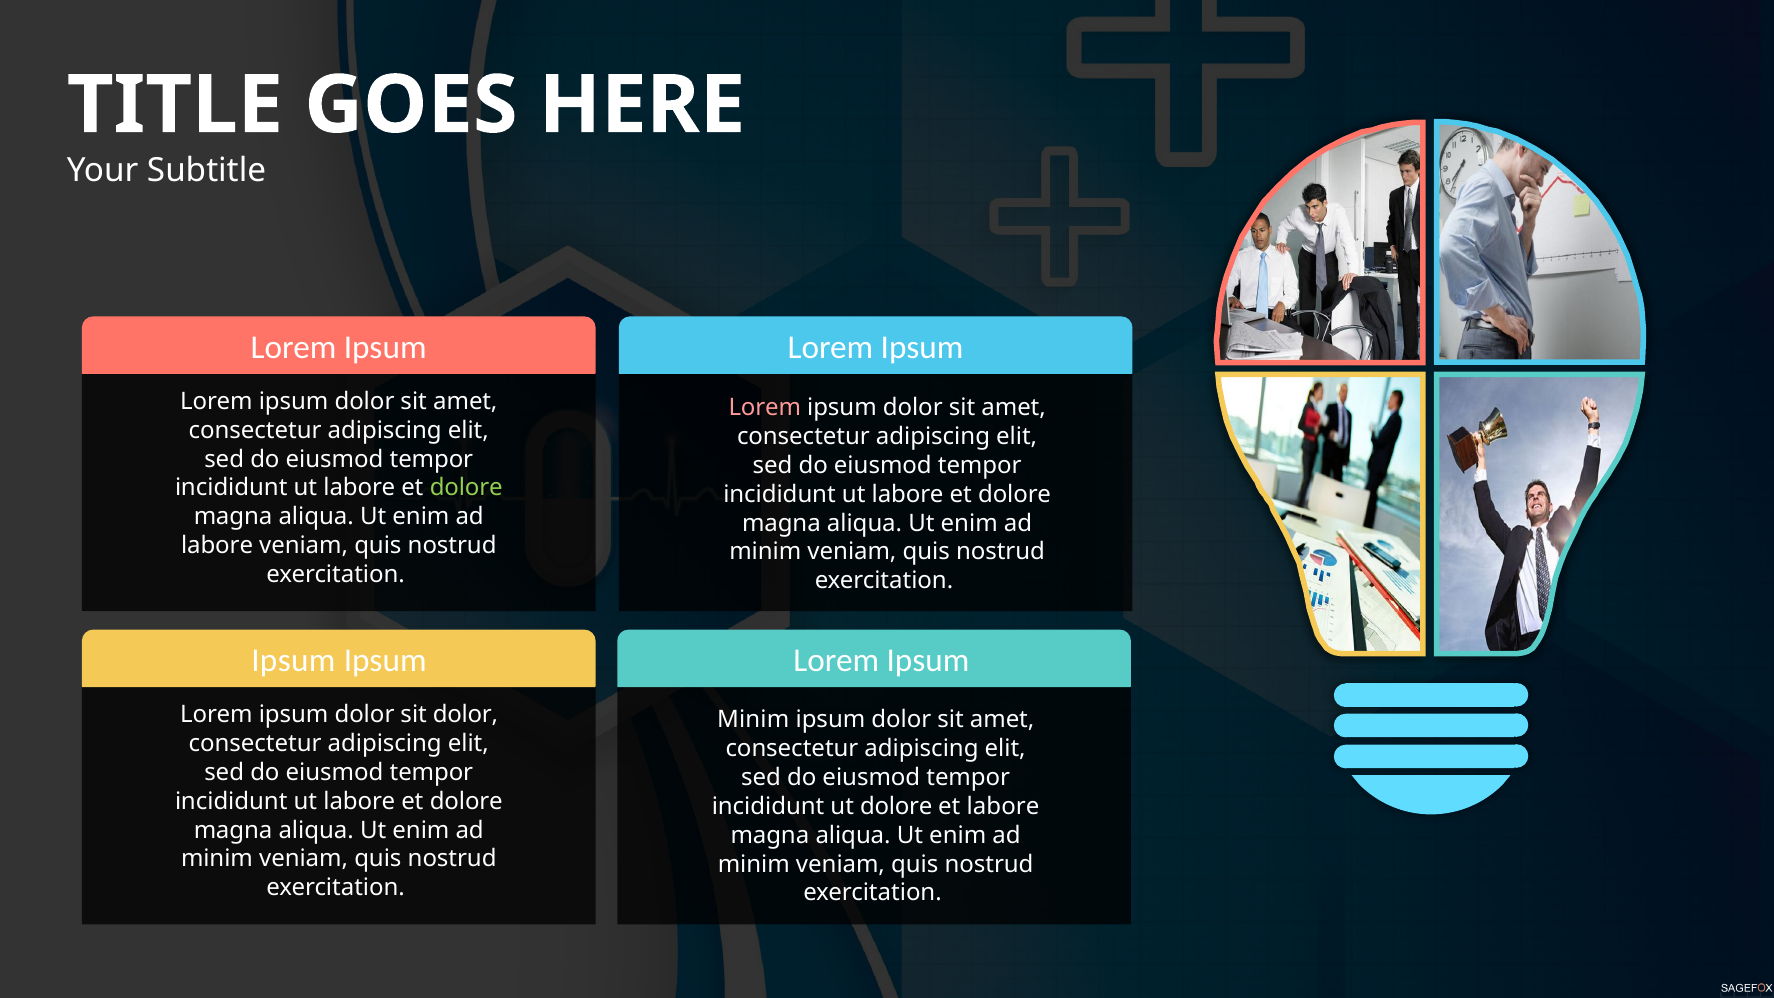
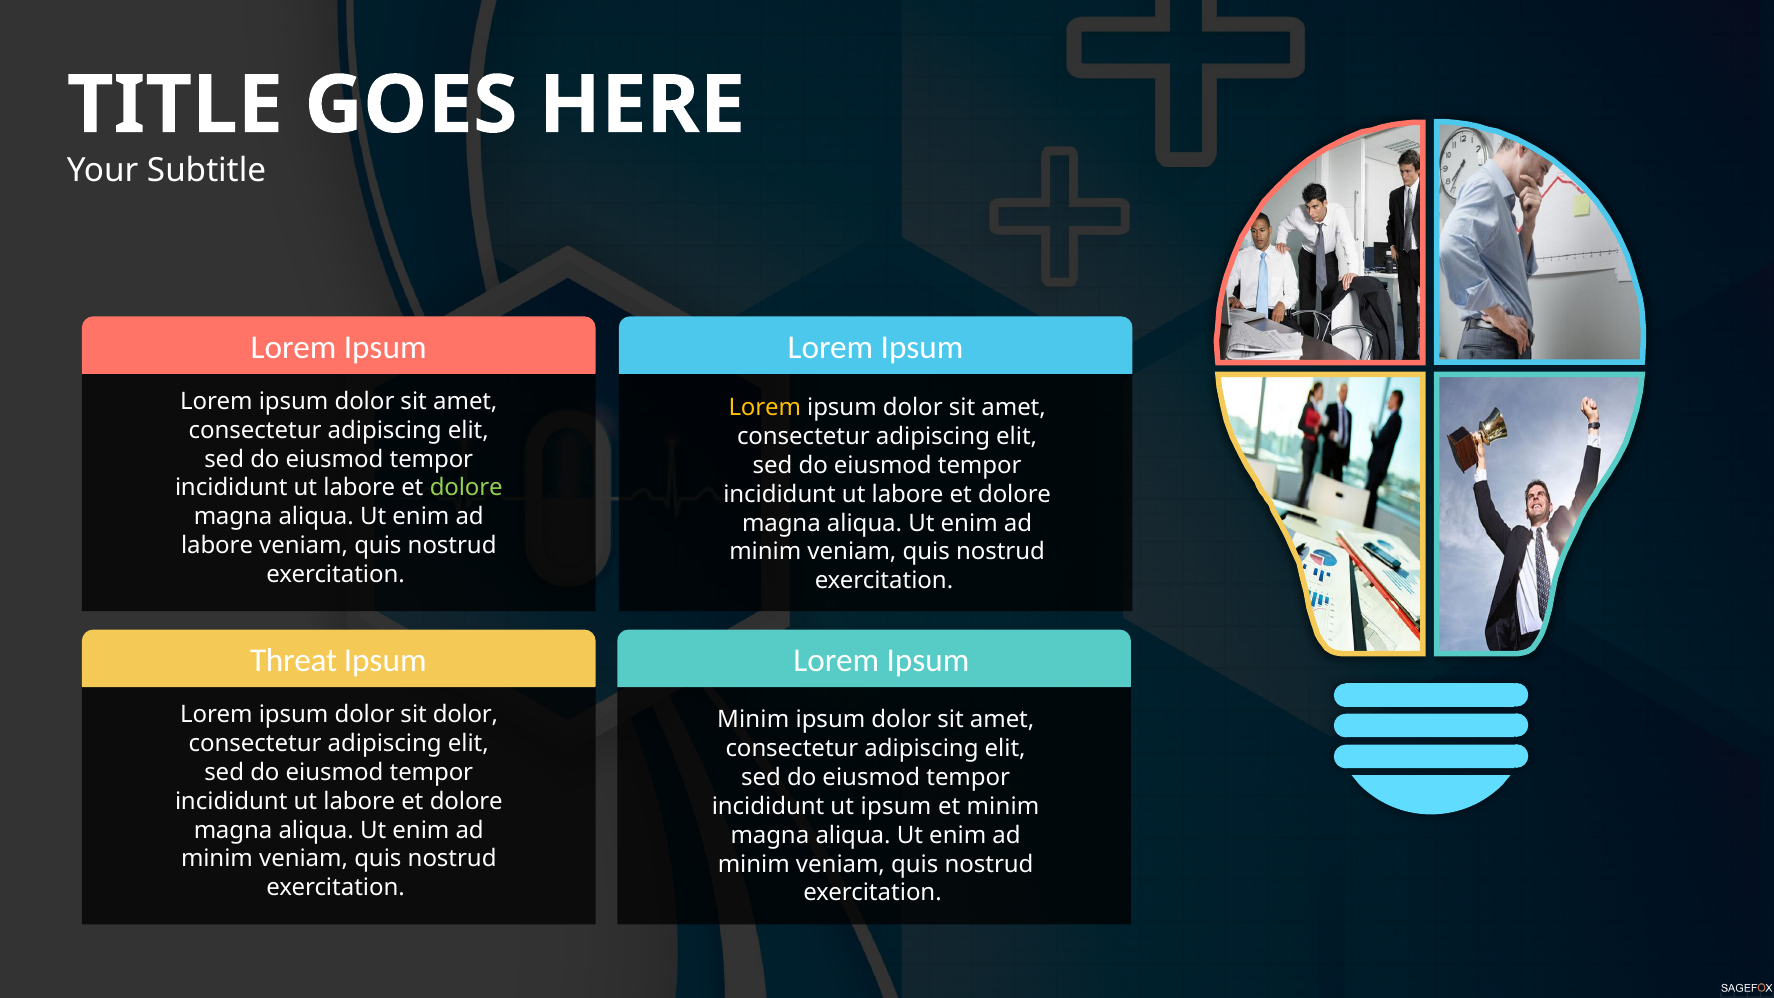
Lorem at (765, 408) colour: pink -> yellow
Ipsum at (293, 661): Ipsum -> Threat
ut dolore: dolore -> ipsum
et labore: labore -> minim
